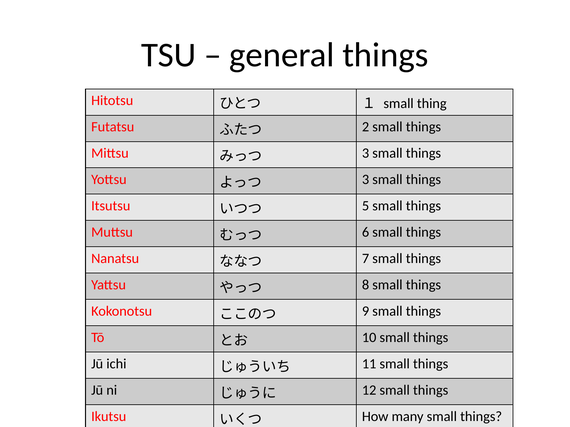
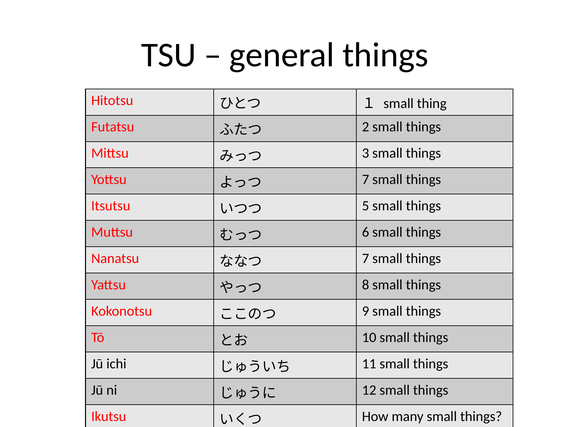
3 at (366, 180): 3 -> 7
